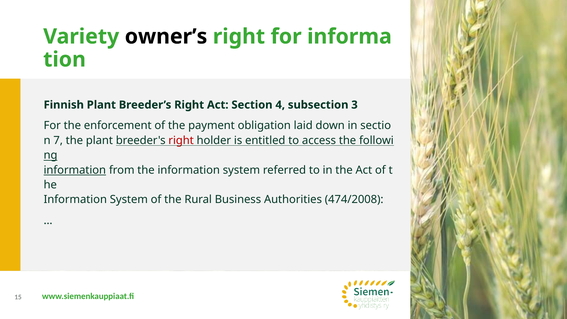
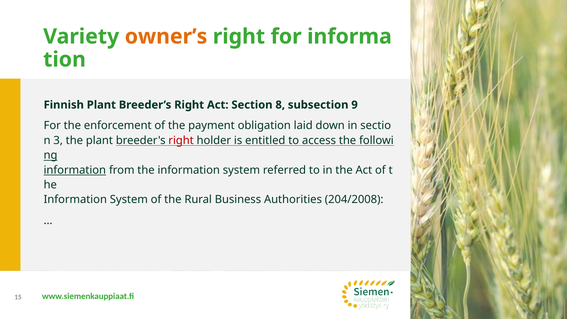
owner’s colour: black -> orange
4: 4 -> 8
3: 3 -> 9
7: 7 -> 3
474/2008: 474/2008 -> 204/2008
